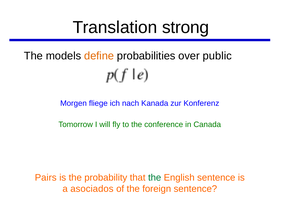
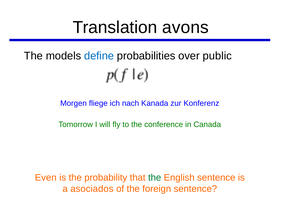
strong: strong -> avons
define colour: orange -> blue
Pairs: Pairs -> Even
